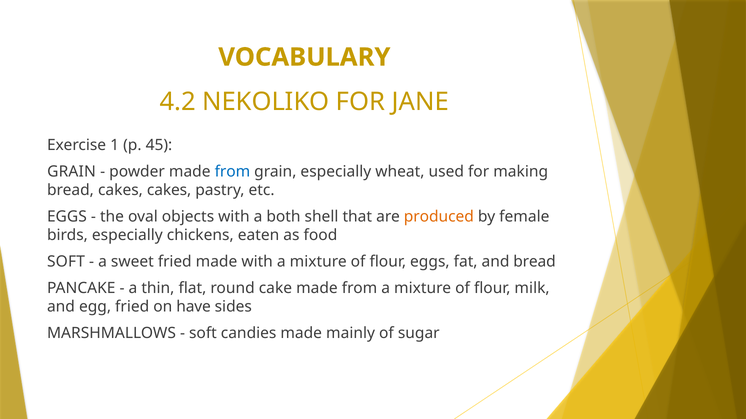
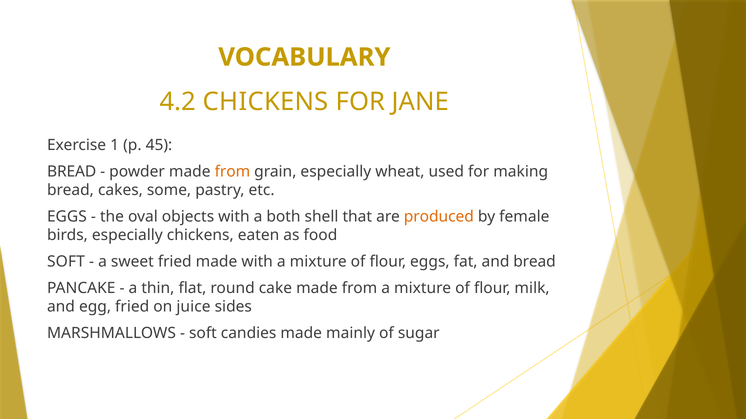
4.2 NEKOLIKO: NEKOLIKO -> CHICKENS
GRAIN at (72, 172): GRAIN -> BREAD
from at (232, 172) colour: blue -> orange
cakes cakes: cakes -> some
have: have -> juice
